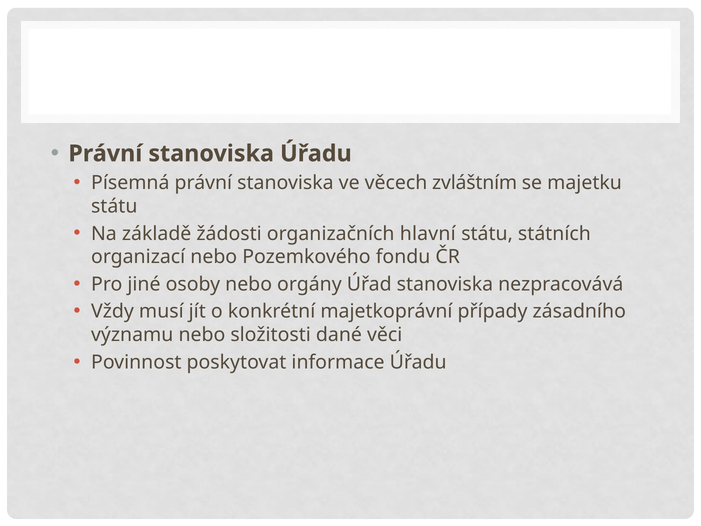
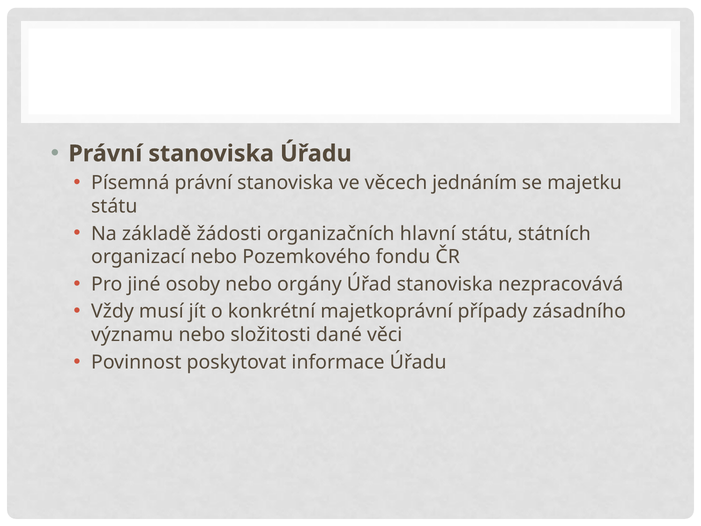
zvláštním: zvláštním -> jednáním
